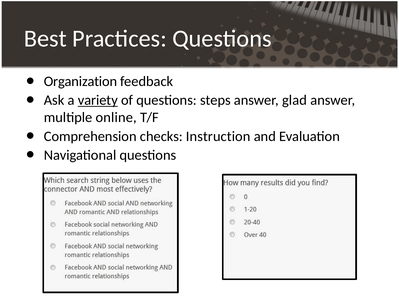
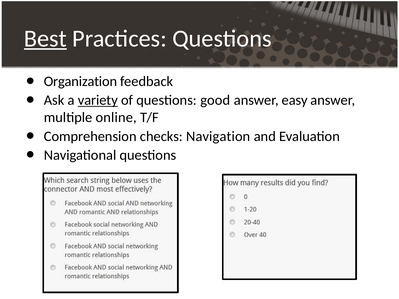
Best underline: none -> present
steps: steps -> good
glad: glad -> easy
Instruction: Instruction -> Navigation
